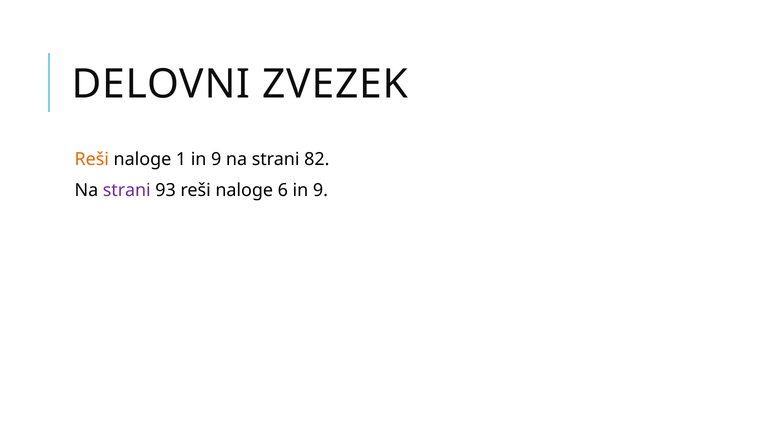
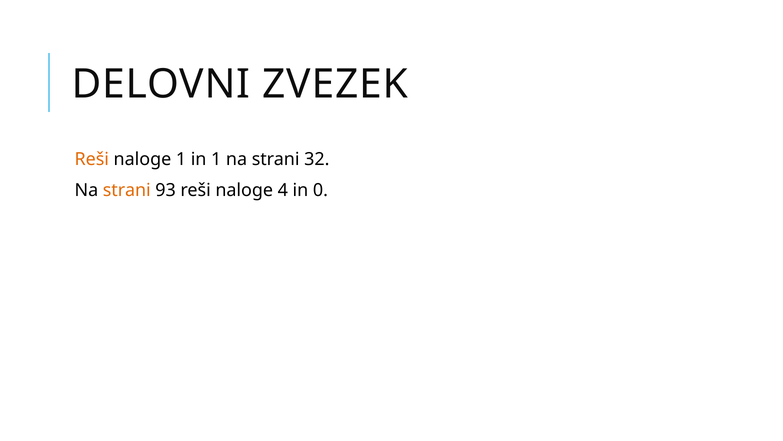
1 in 9: 9 -> 1
82: 82 -> 32
strani at (127, 190) colour: purple -> orange
6: 6 -> 4
9 at (320, 190): 9 -> 0
